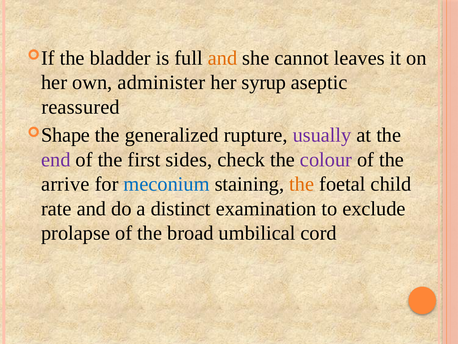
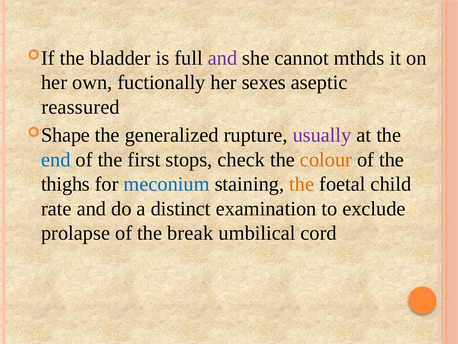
and at (223, 58) colour: orange -> purple
leaves: leaves -> mthds
administer: administer -> fuctionally
syrup: syrup -> sexes
end colour: purple -> blue
sides: sides -> stops
colour colour: purple -> orange
arrive: arrive -> thighs
broad: broad -> break
